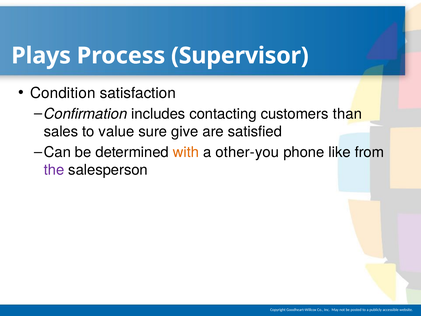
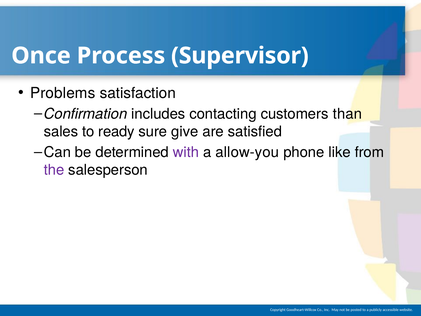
Plays: Plays -> Once
Condition: Condition -> Problems
value: value -> ready
with colour: orange -> purple
other-you: other-you -> allow-you
